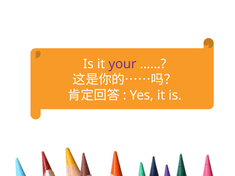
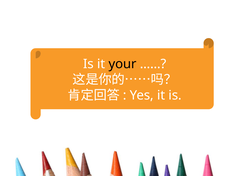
your colour: purple -> black
